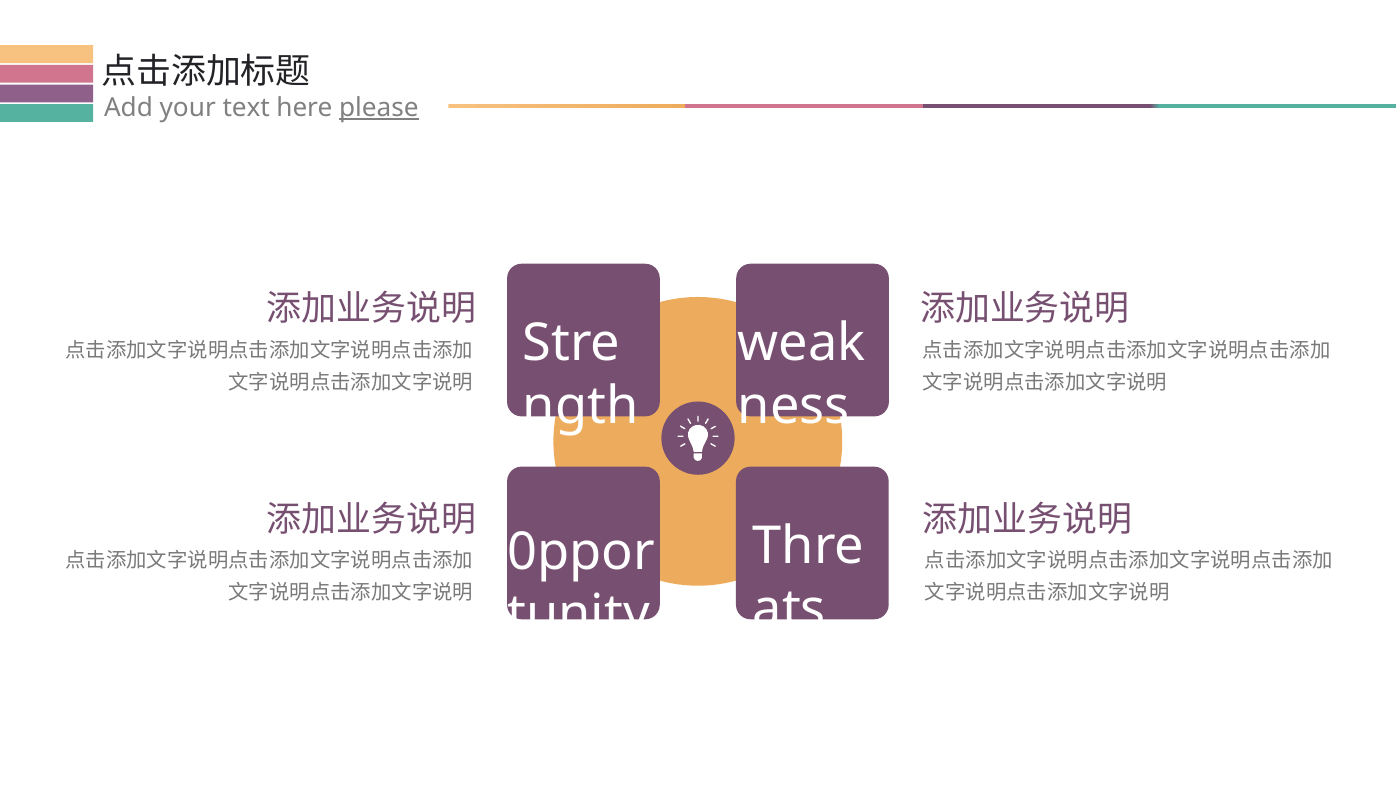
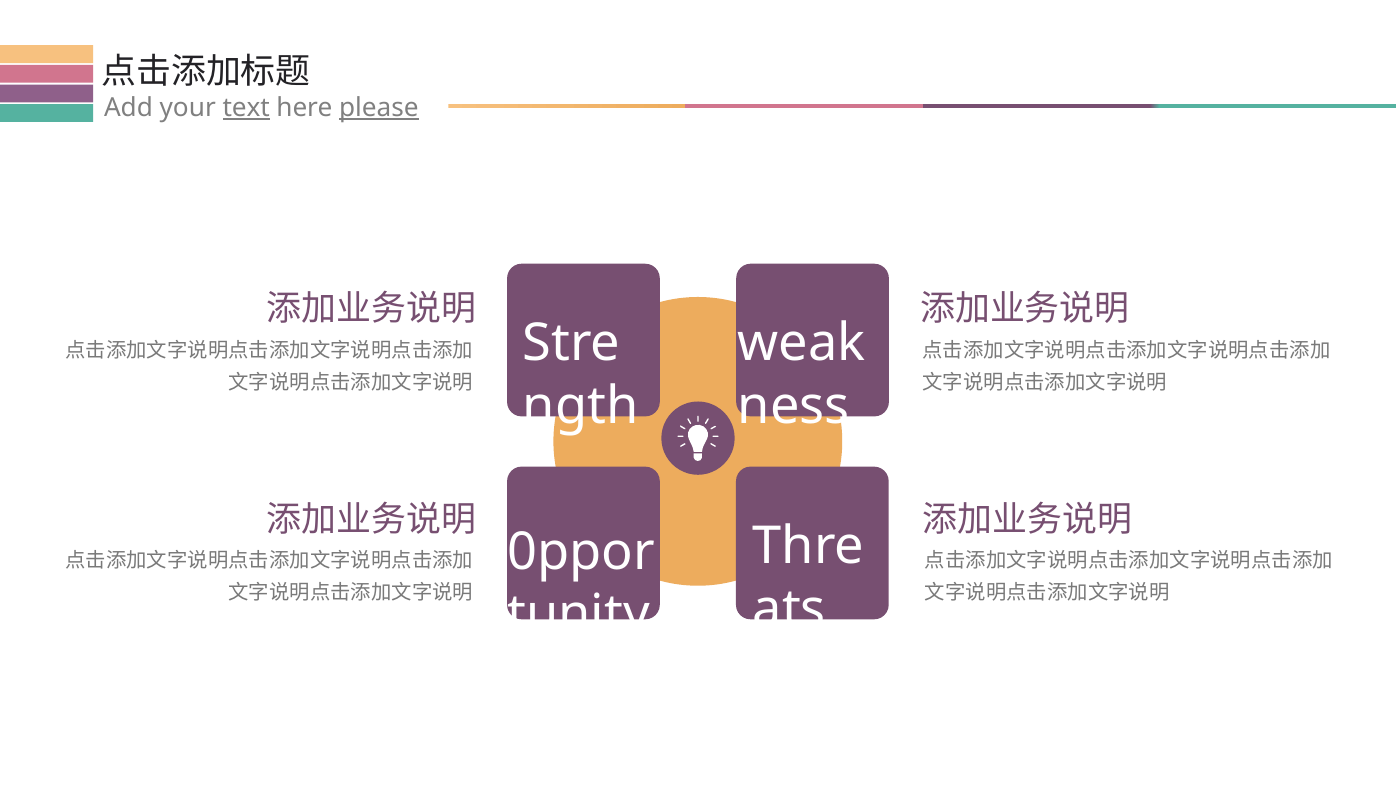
text underline: none -> present
